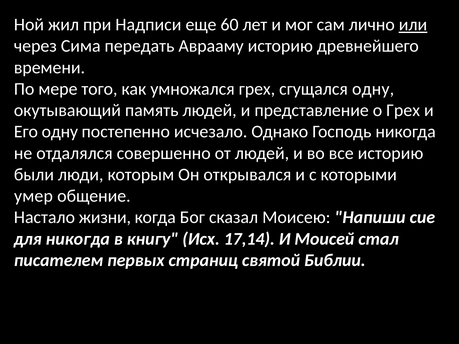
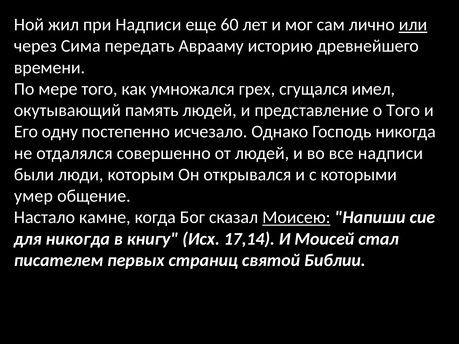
сгущался одну: одну -> имел
о Грех: Грех -> Того
все историю: историю -> надписи
жизни: жизни -> камне
Моисею underline: none -> present
